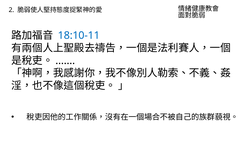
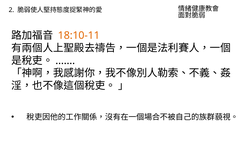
18:10-11 colour: blue -> orange
